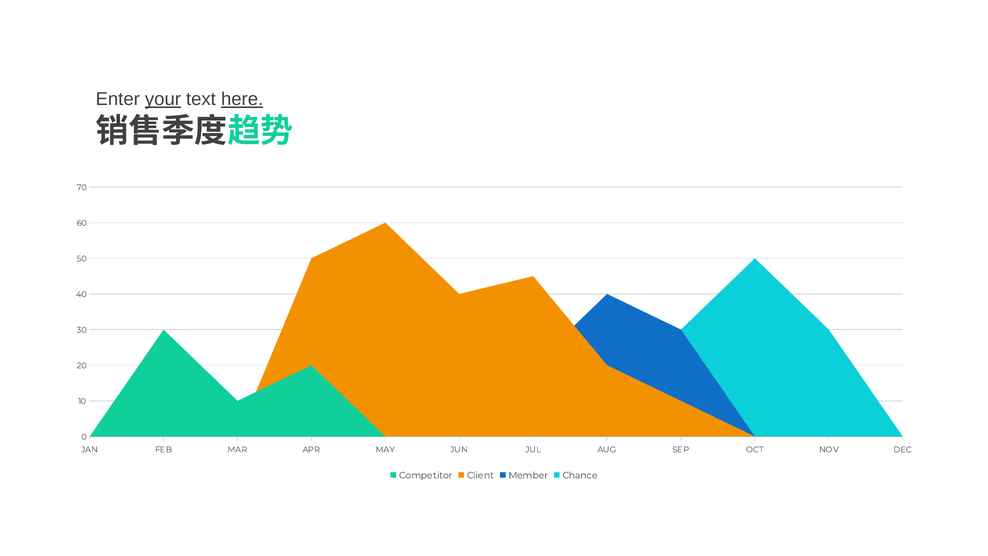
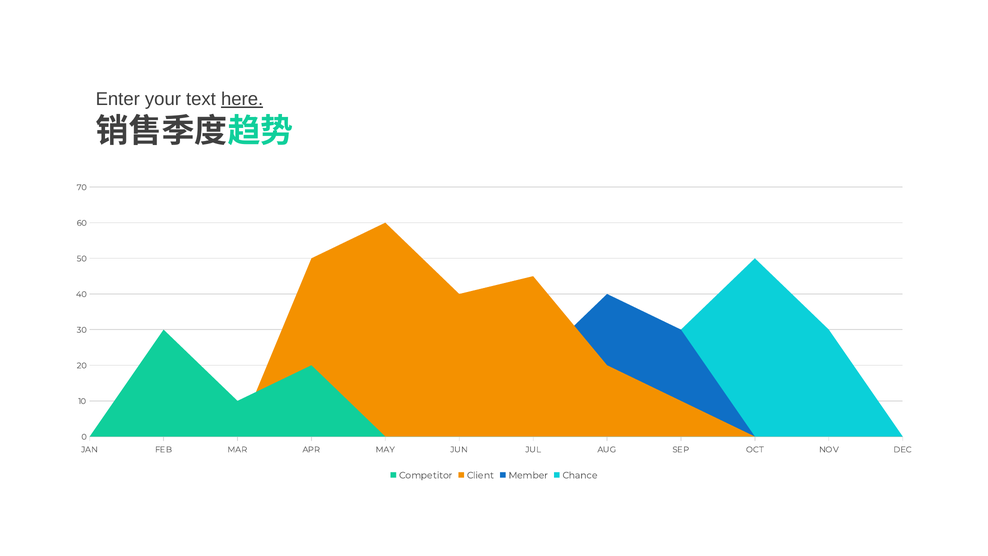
your underline: present -> none
